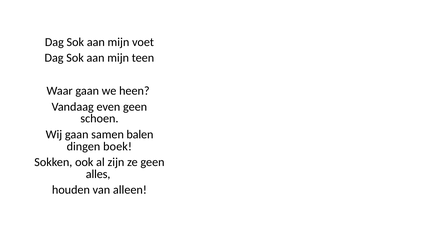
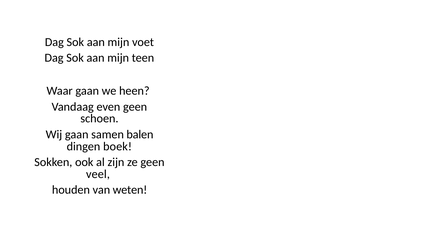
alles: alles -> veel
alleen: alleen -> weten
